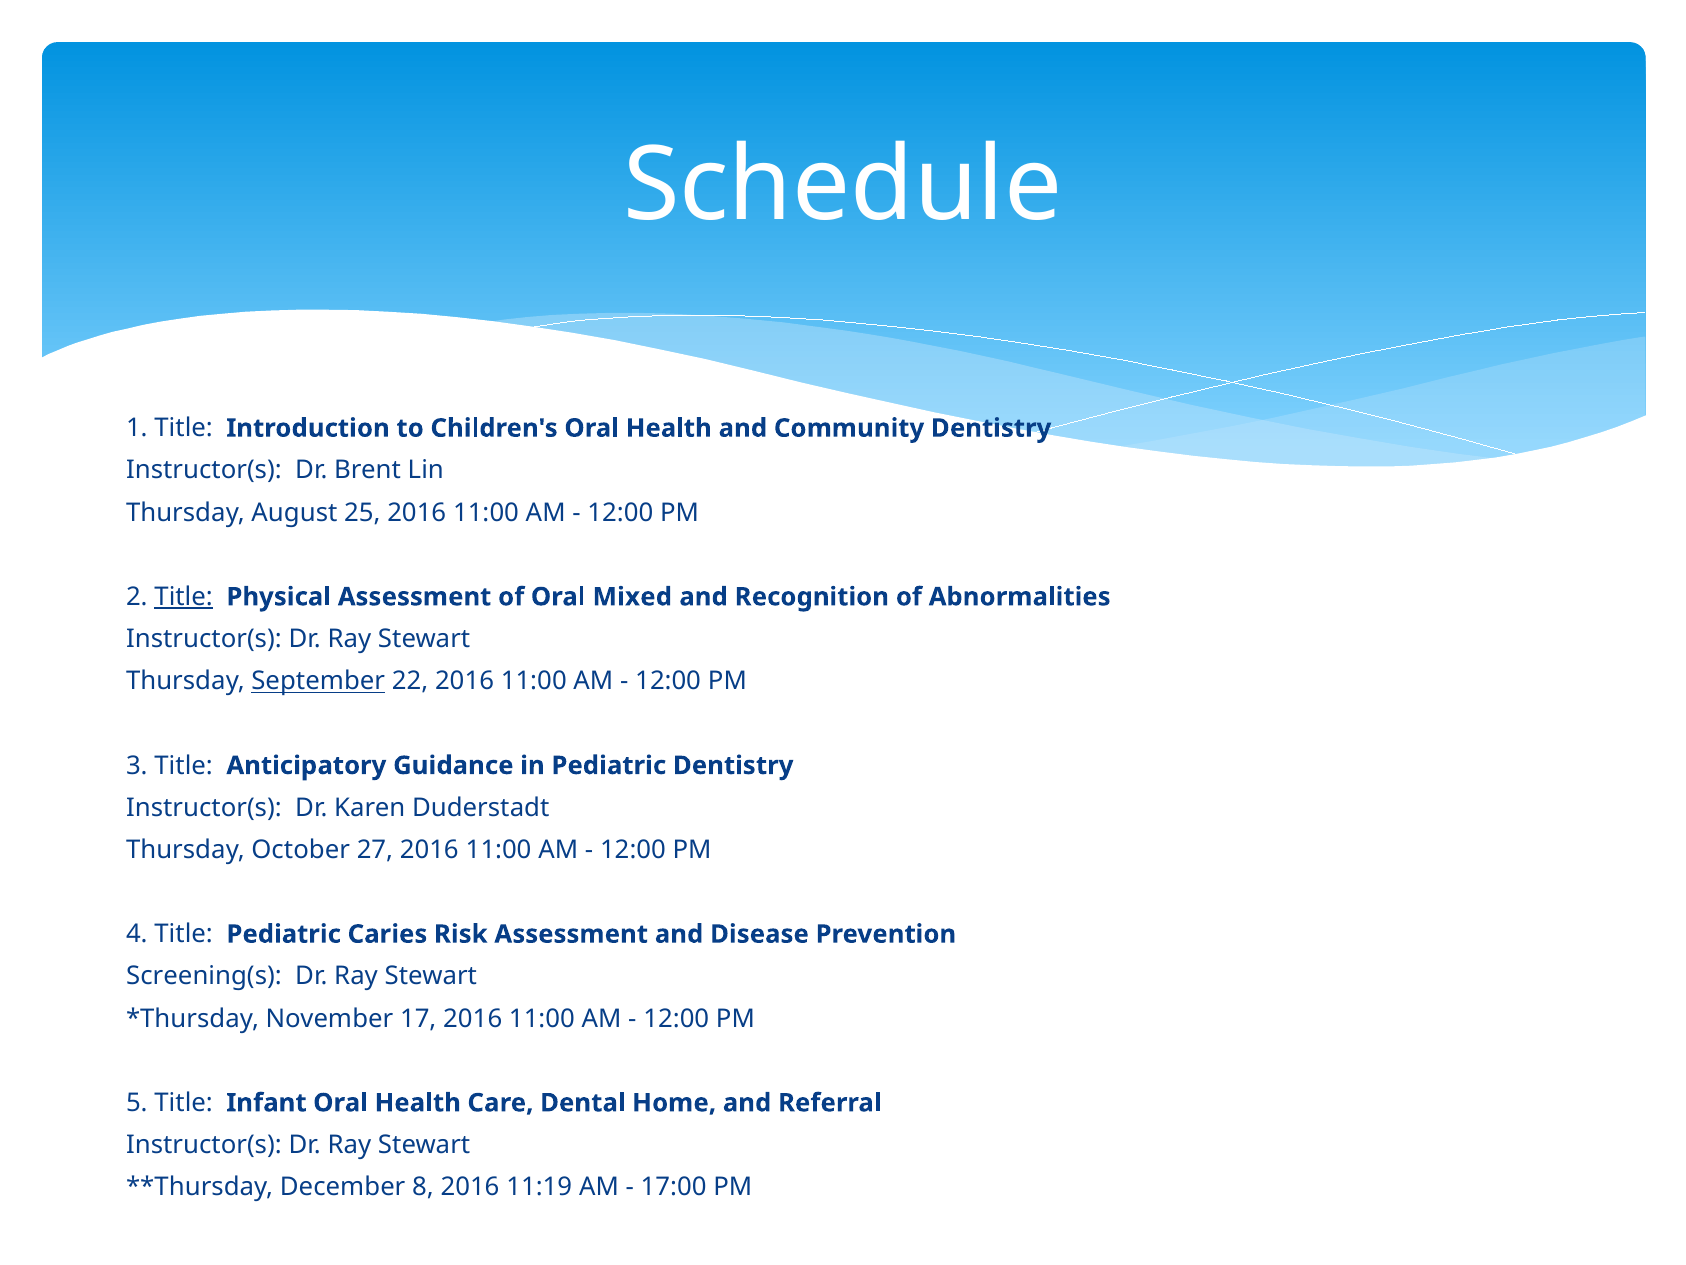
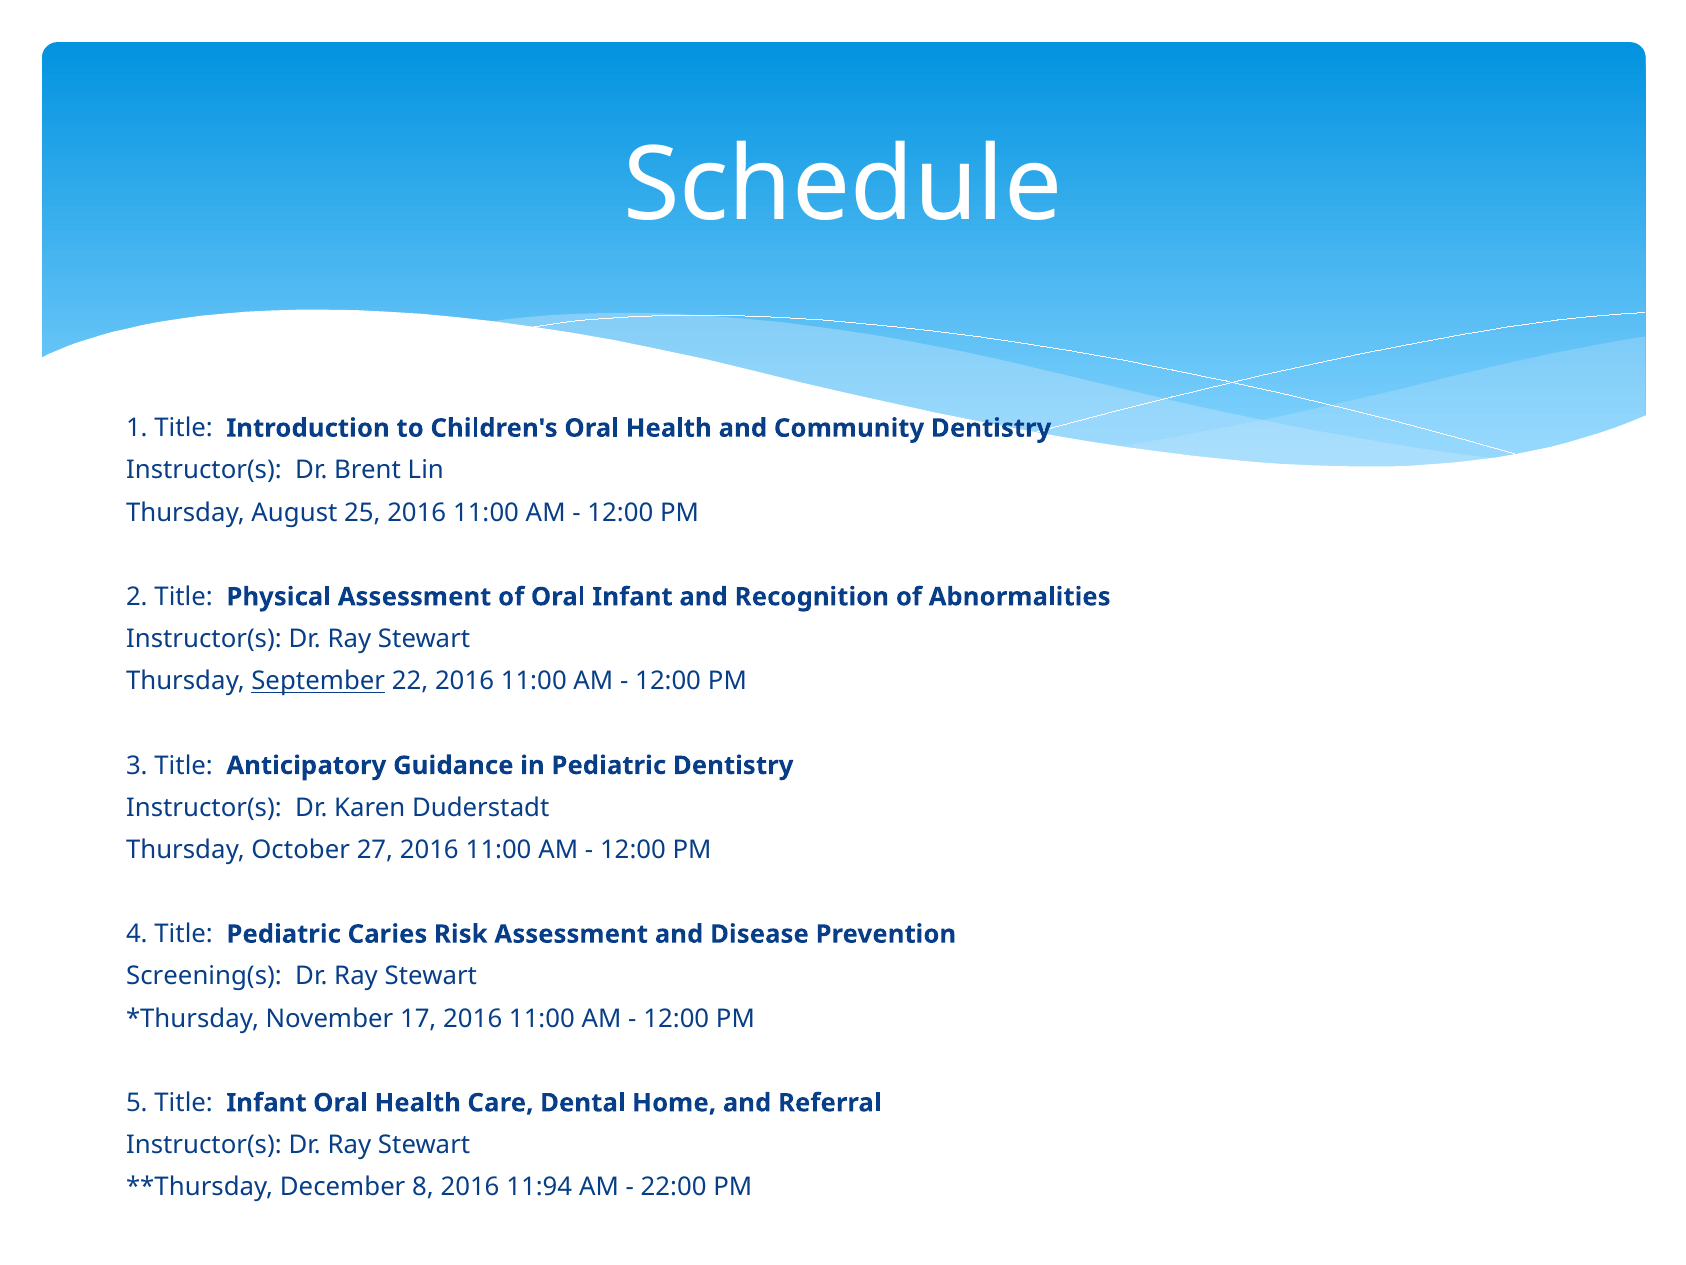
Title at (184, 597) underline: present -> none
Oral Mixed: Mixed -> Infant
11:19: 11:19 -> 11:94
17:00: 17:00 -> 22:00
